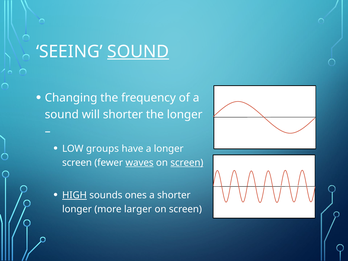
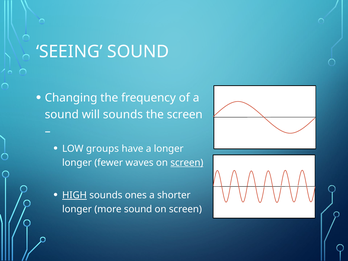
SOUND at (138, 52) underline: present -> none
will shorter: shorter -> sounds
the longer: longer -> screen
screen at (77, 163): screen -> longer
waves underline: present -> none
more larger: larger -> sound
